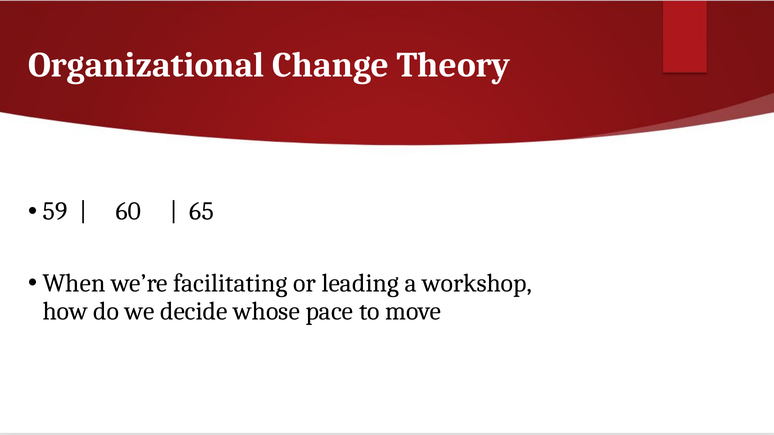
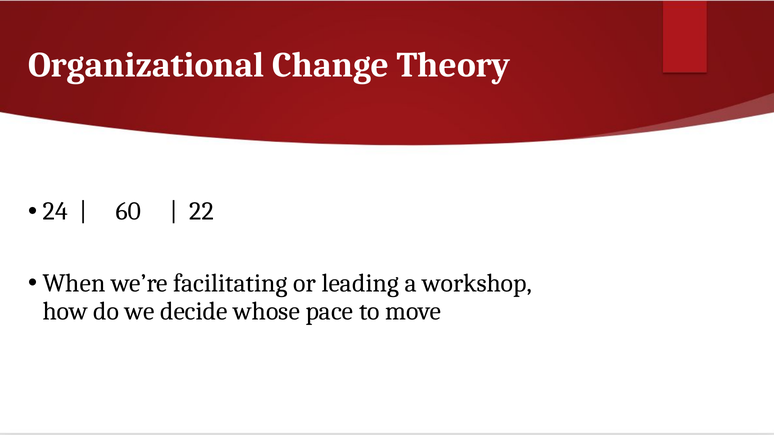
59: 59 -> 24
65: 65 -> 22
